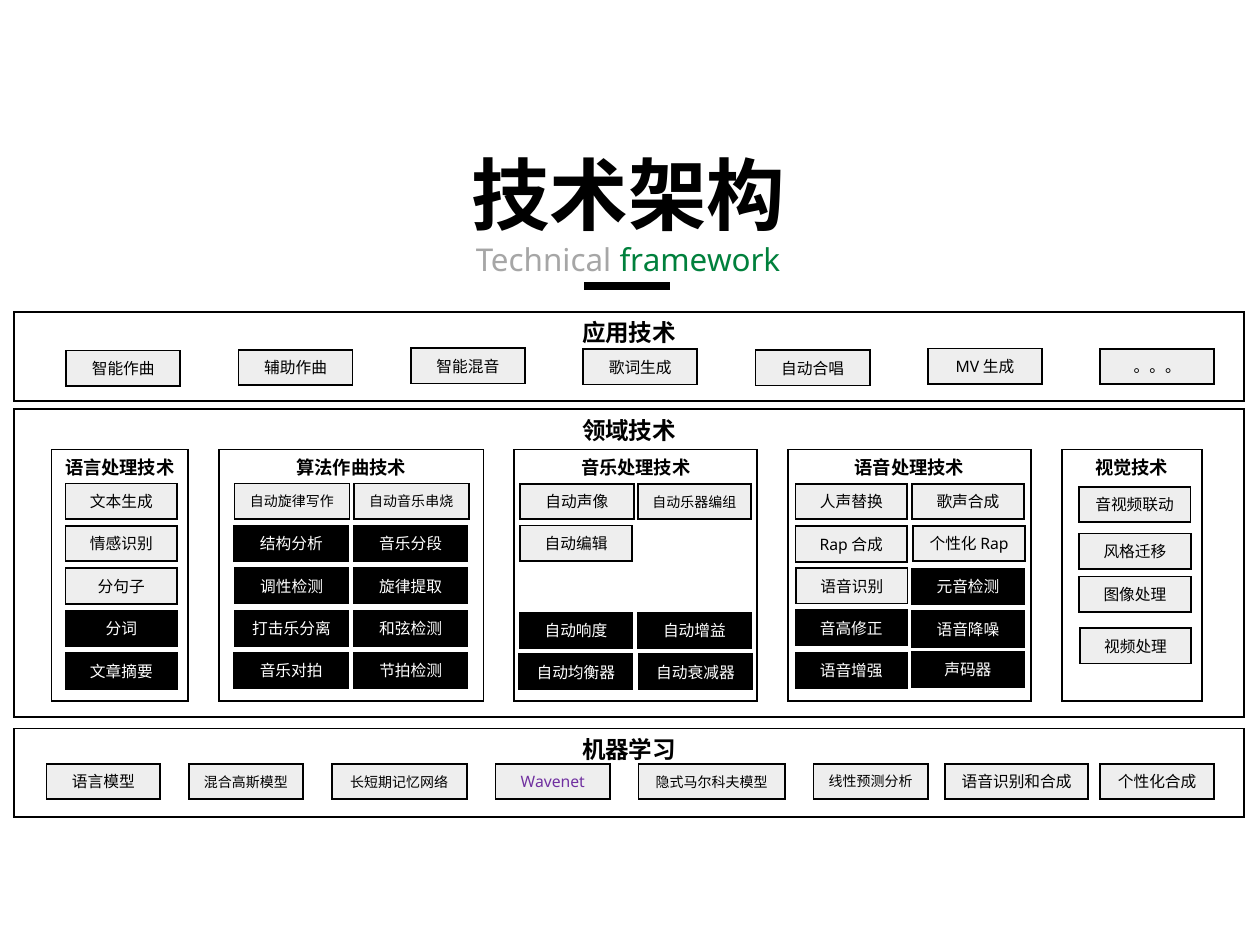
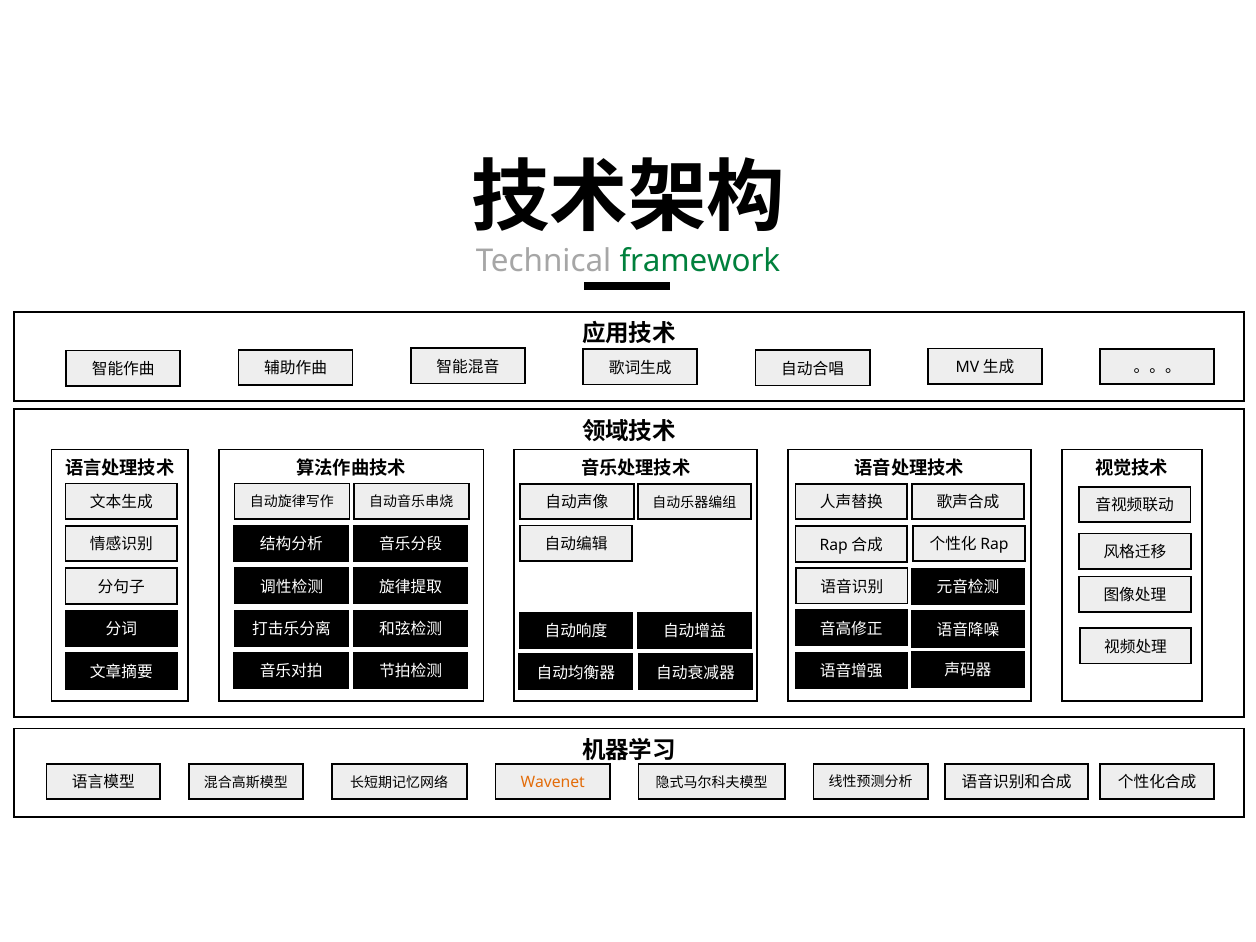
Wavenet colour: purple -> orange
